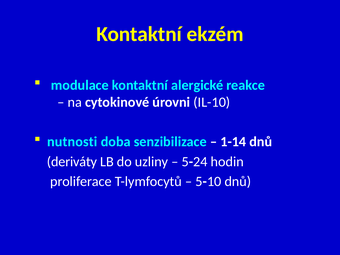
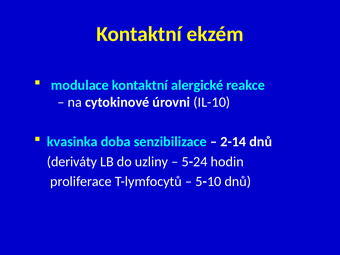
nutnosti: nutnosti -> kvasinka
1-14: 1-14 -> 2-14
